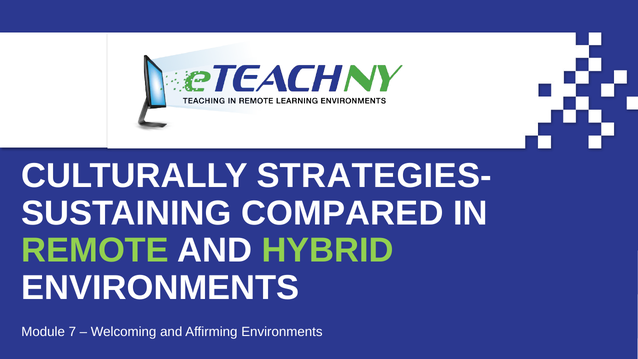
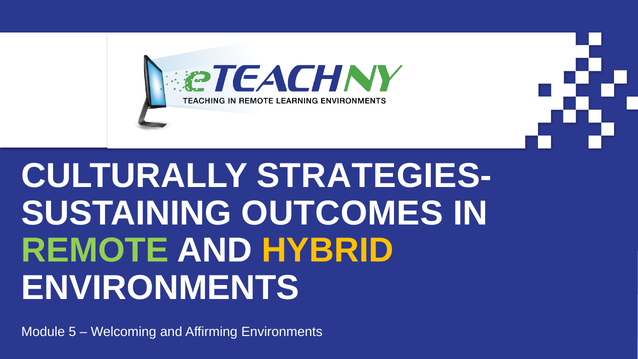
COMPARED: COMPARED -> OUTCOMES
HYBRID colour: light green -> yellow
7: 7 -> 5
